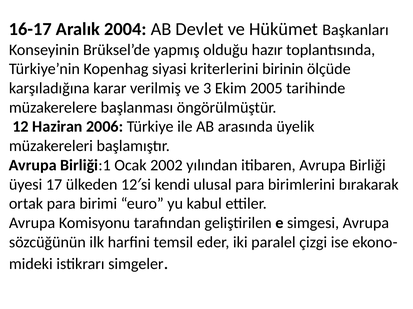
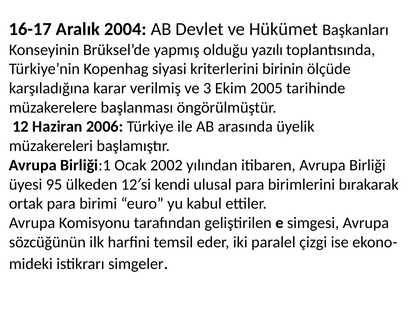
hazır: hazır -> yazılı
17: 17 -> 95
